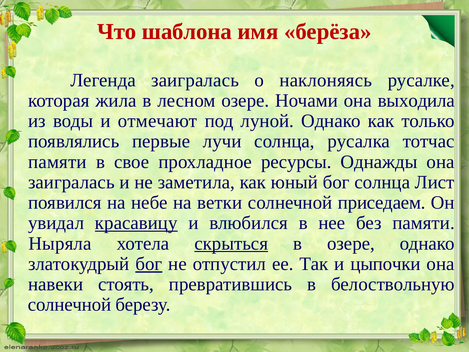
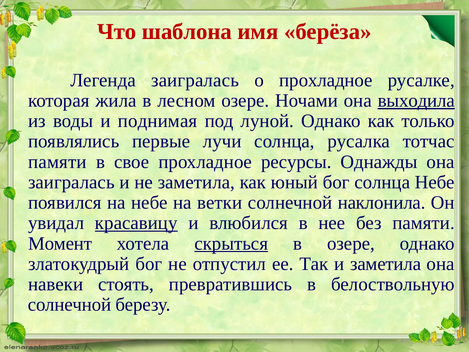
о наклоняясь: наклоняясь -> прохладное
выходила underline: none -> present
отмечают: отмечают -> поднимая
солнца Лист: Лист -> Небе
приседаем: приседаем -> наклонила
Ныряла: Ныряла -> Момент
бог at (149, 264) underline: present -> none
и цыпочки: цыпочки -> заметила
